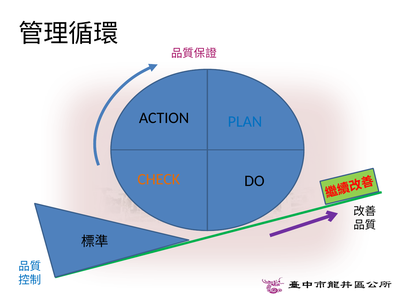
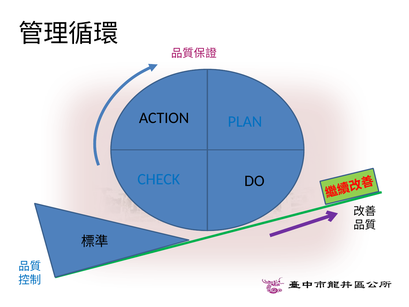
CHECK colour: orange -> blue
